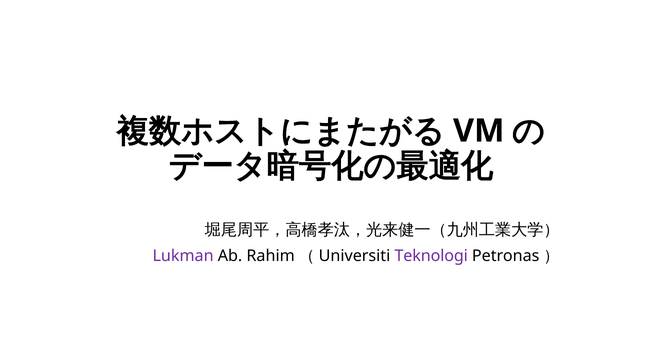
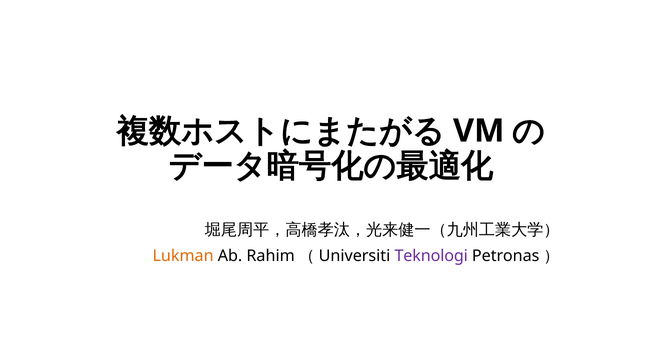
Lukman colour: purple -> orange
